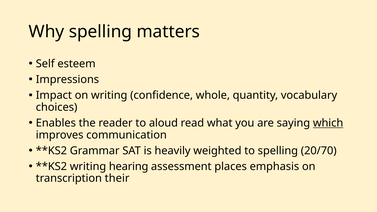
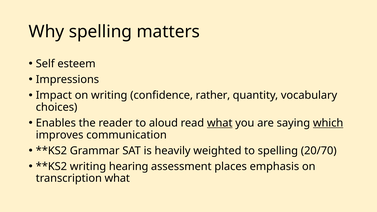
whole: whole -> rather
what at (220, 123) underline: none -> present
transcription their: their -> what
